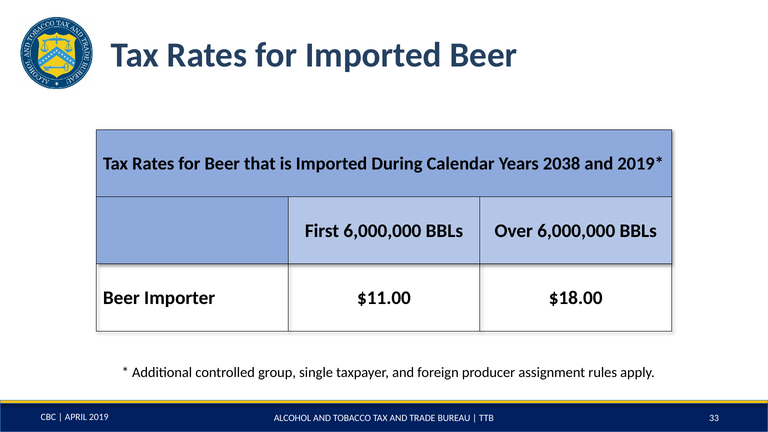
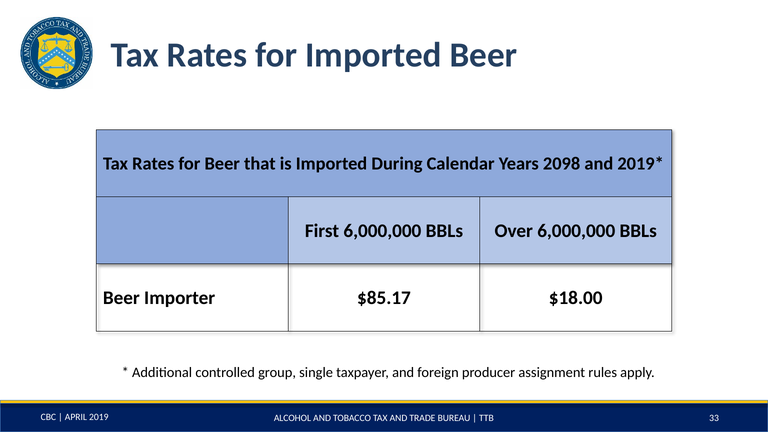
2038: 2038 -> 2098
$11.00: $11.00 -> $85.17
